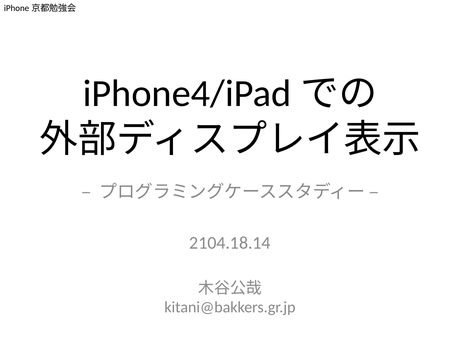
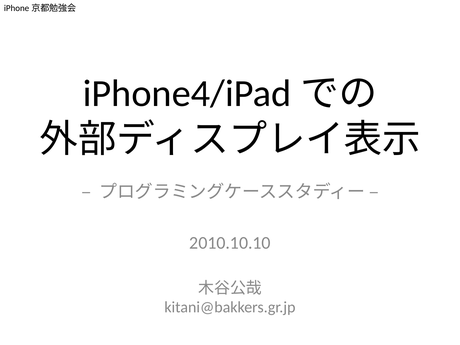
2104.18.14: 2104.18.14 -> 2010.10.10
